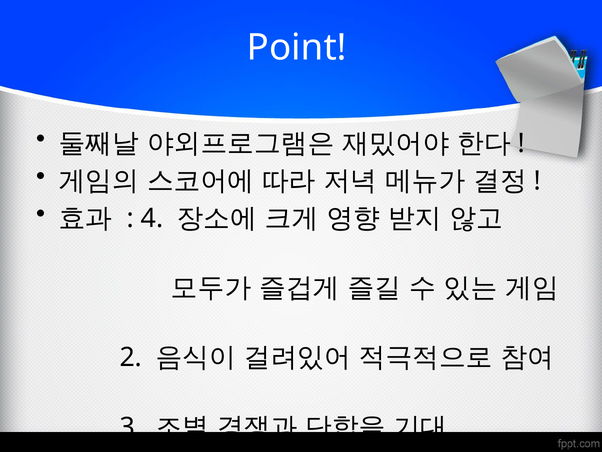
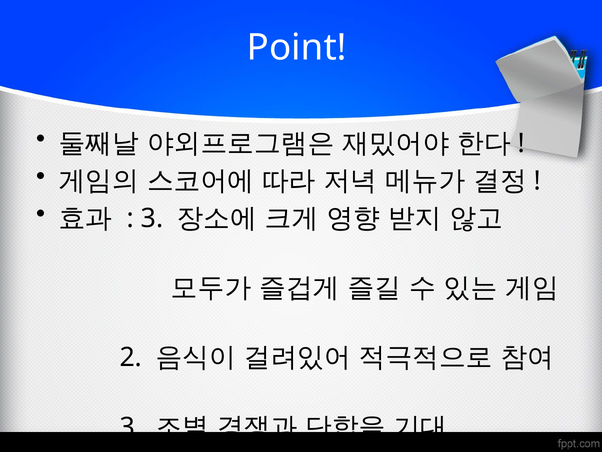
4 at (152, 218): 4 -> 3
